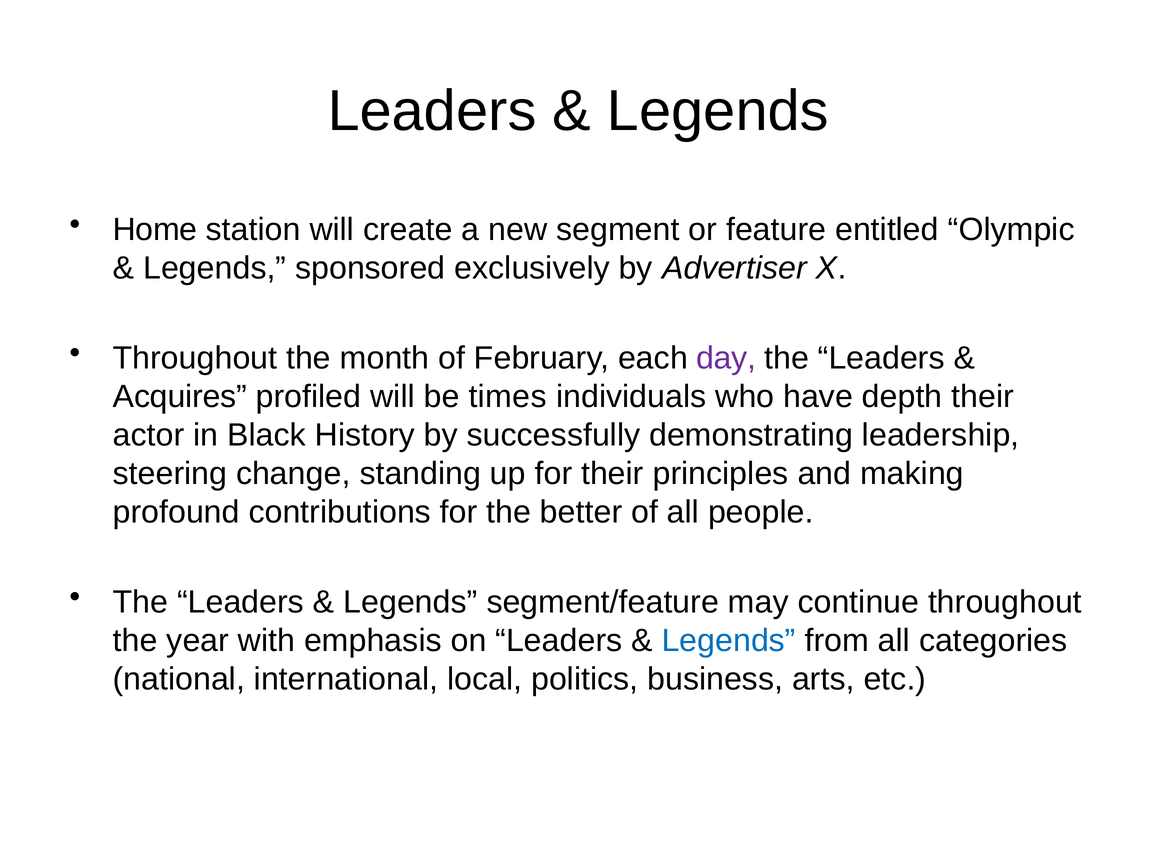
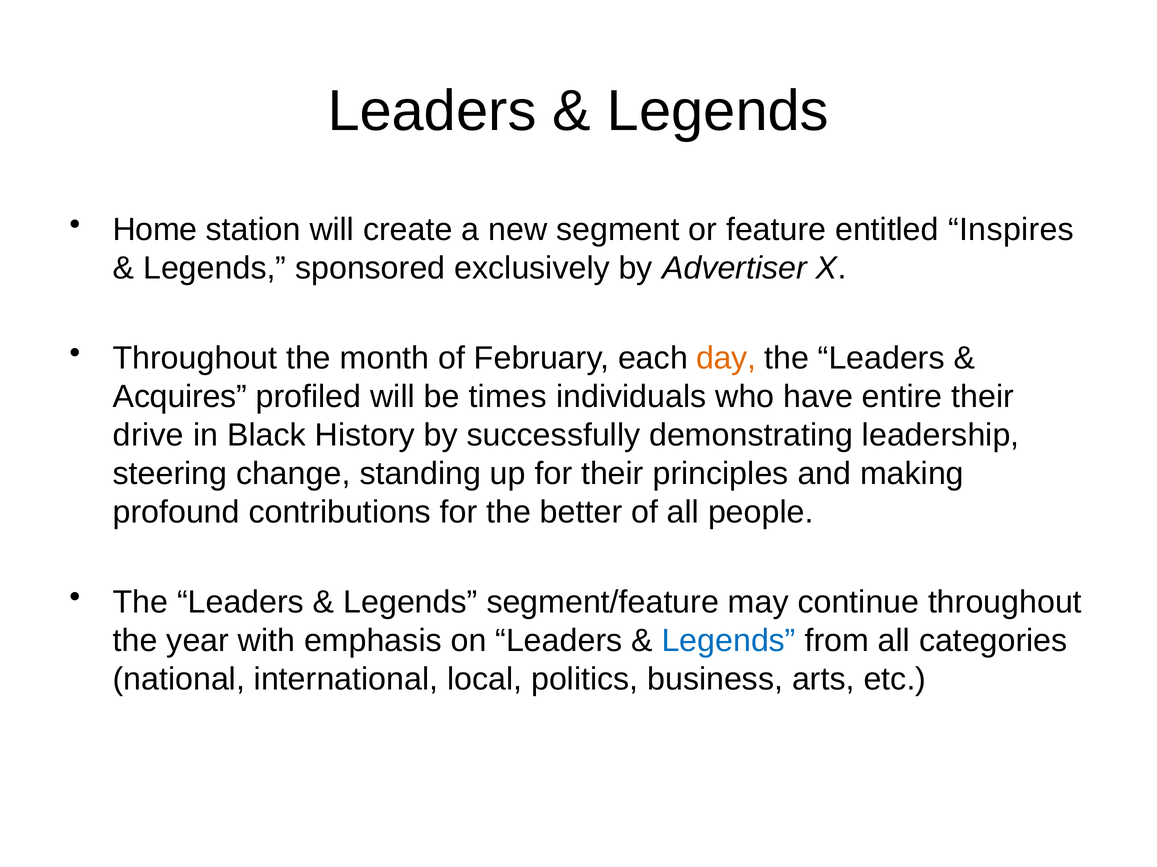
Olympic: Olympic -> Inspires
day colour: purple -> orange
depth: depth -> entire
actor: actor -> drive
